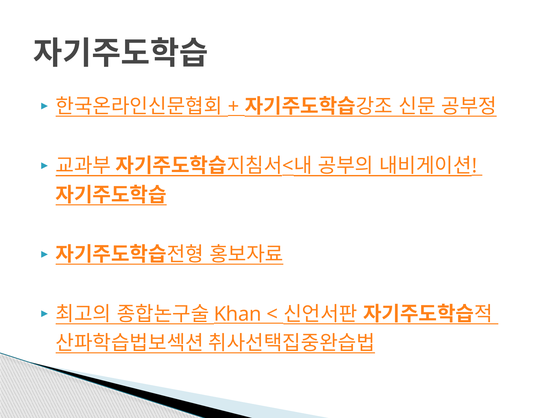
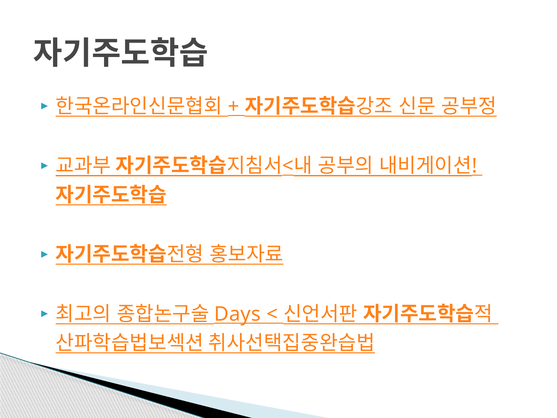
Khan: Khan -> Days
